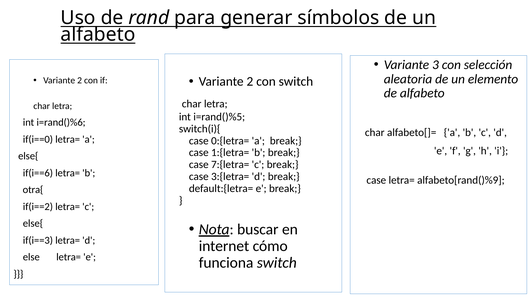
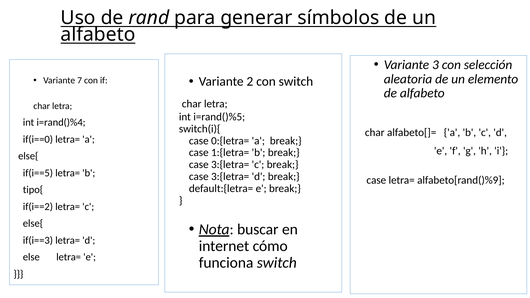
2 at (80, 80): 2 -> 7
i=rand()%6: i=rand()%6 -> i=rand()%4
7:{letra= at (230, 165): 7:{letra= -> 3:{letra=
if(i==6: if(i==6 -> if(i==5
otra{: otra{ -> tipo{
